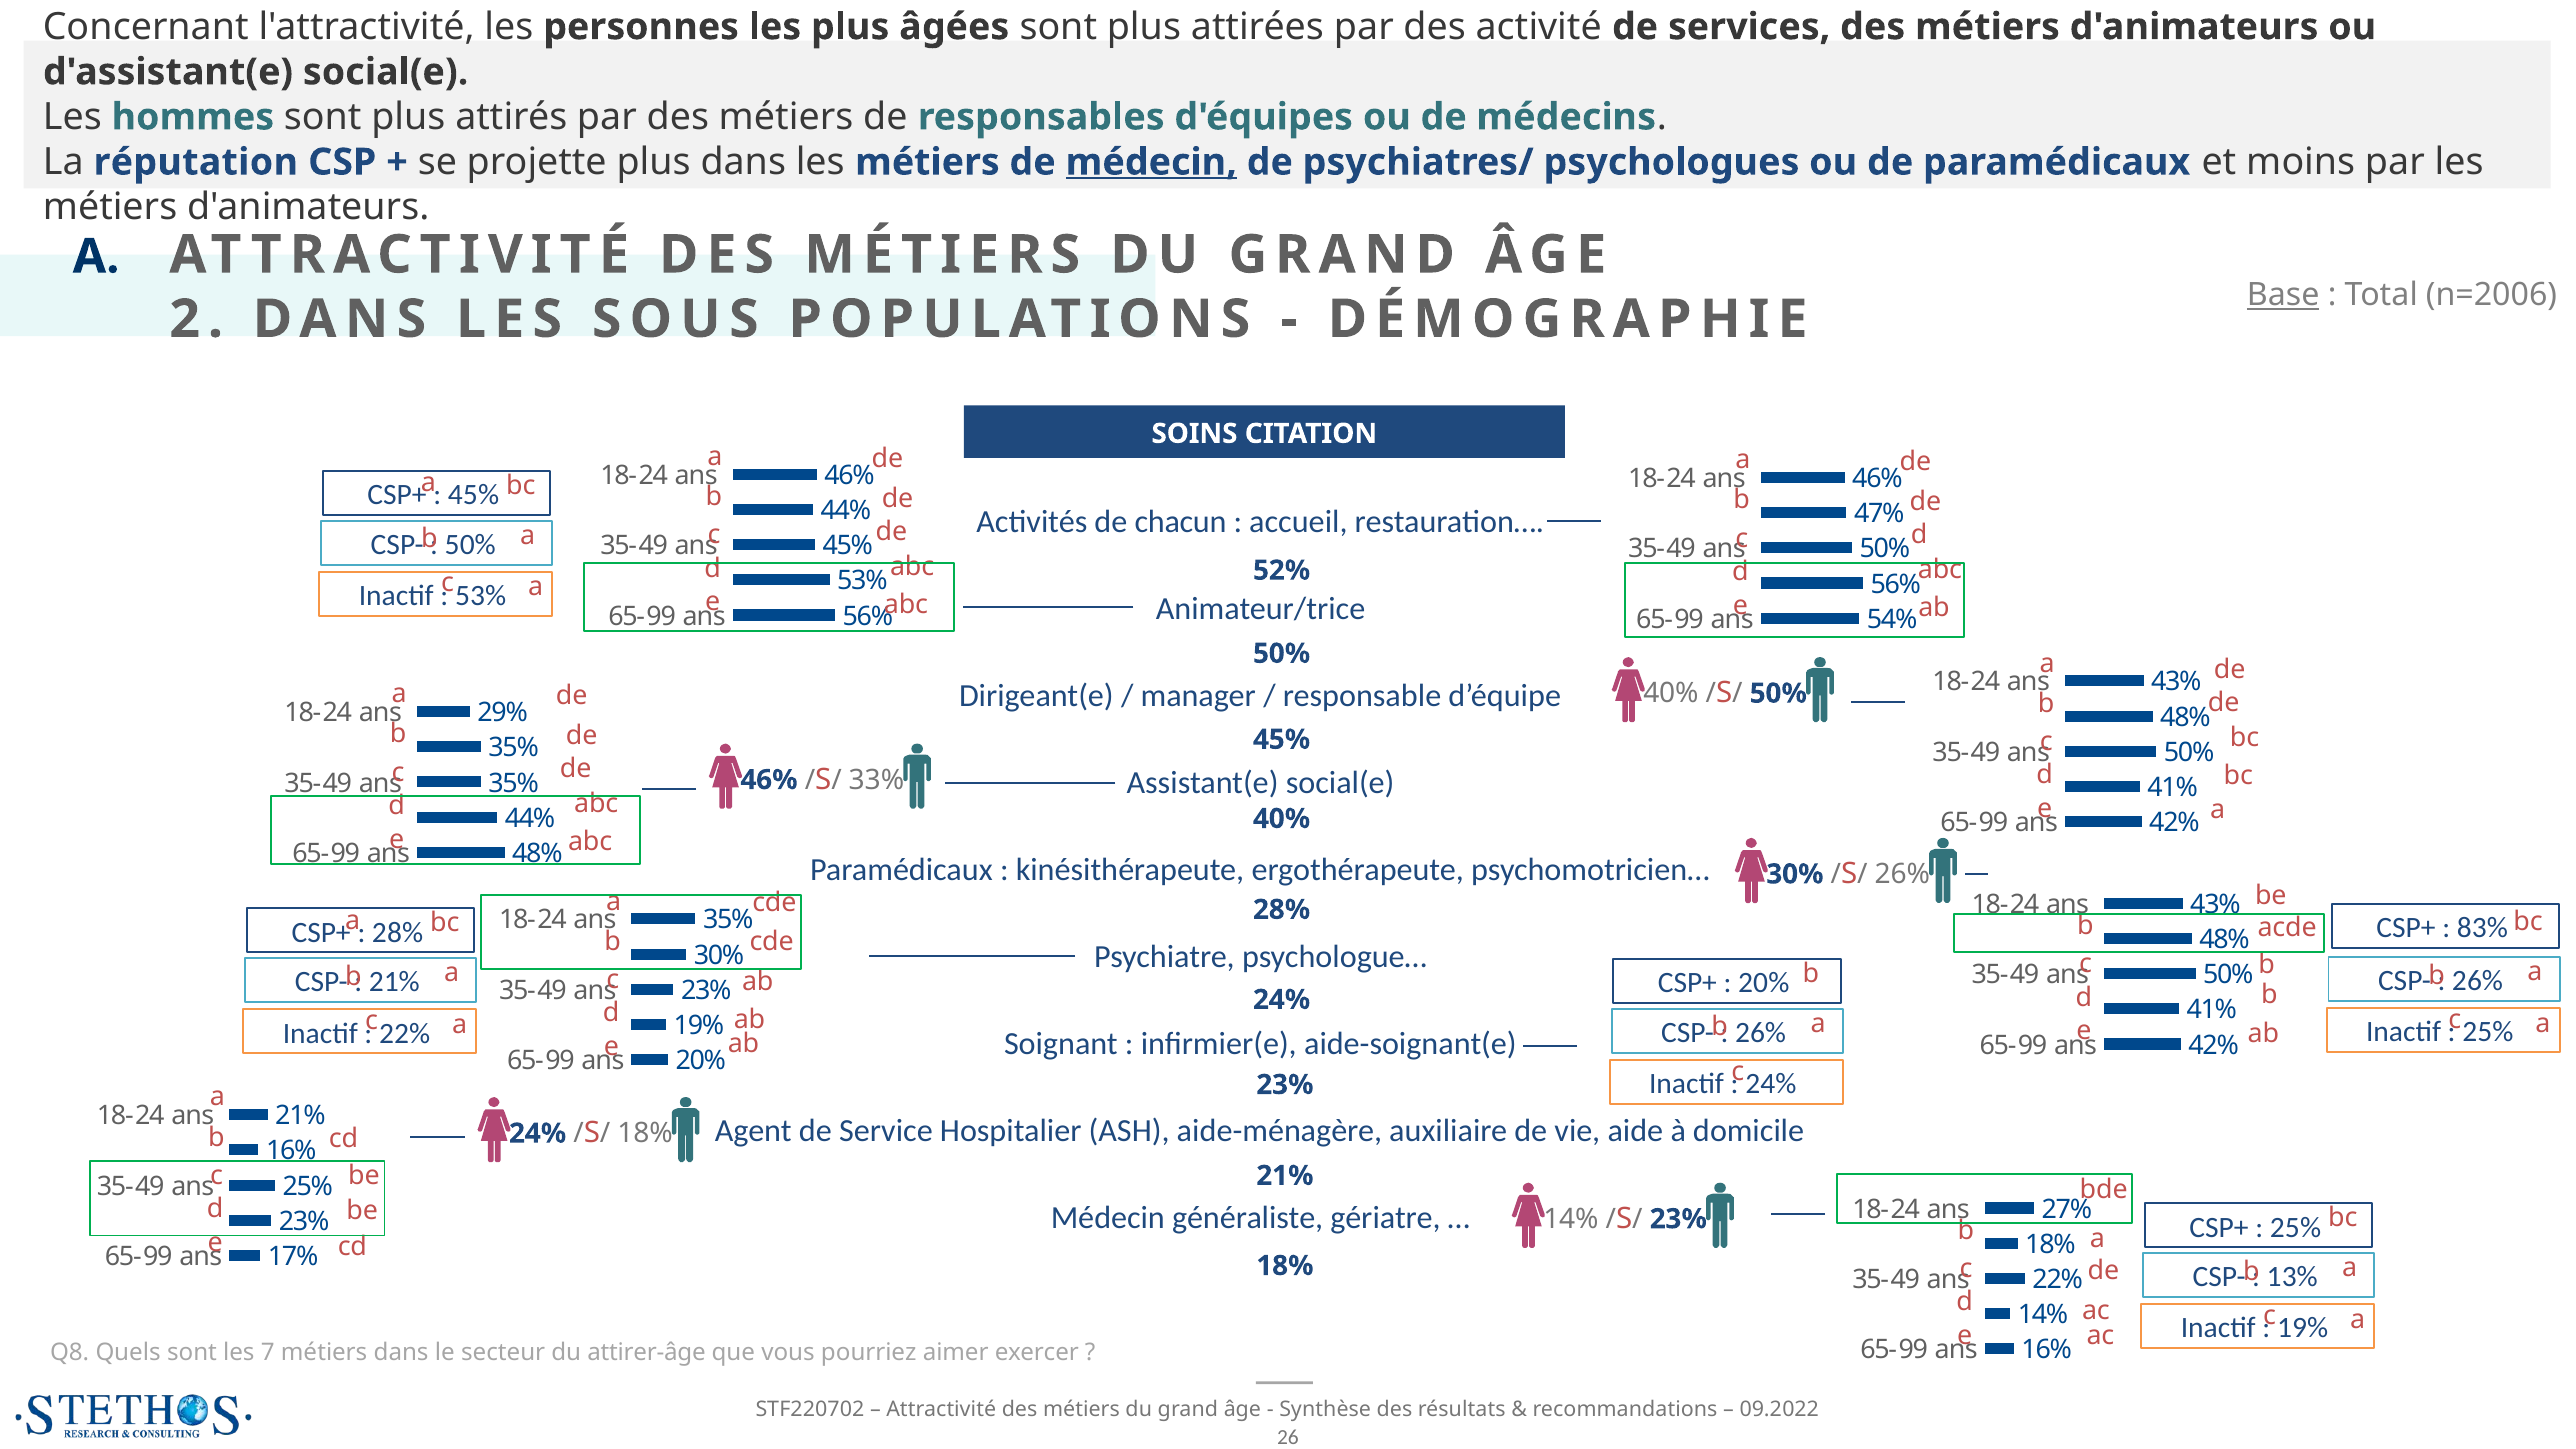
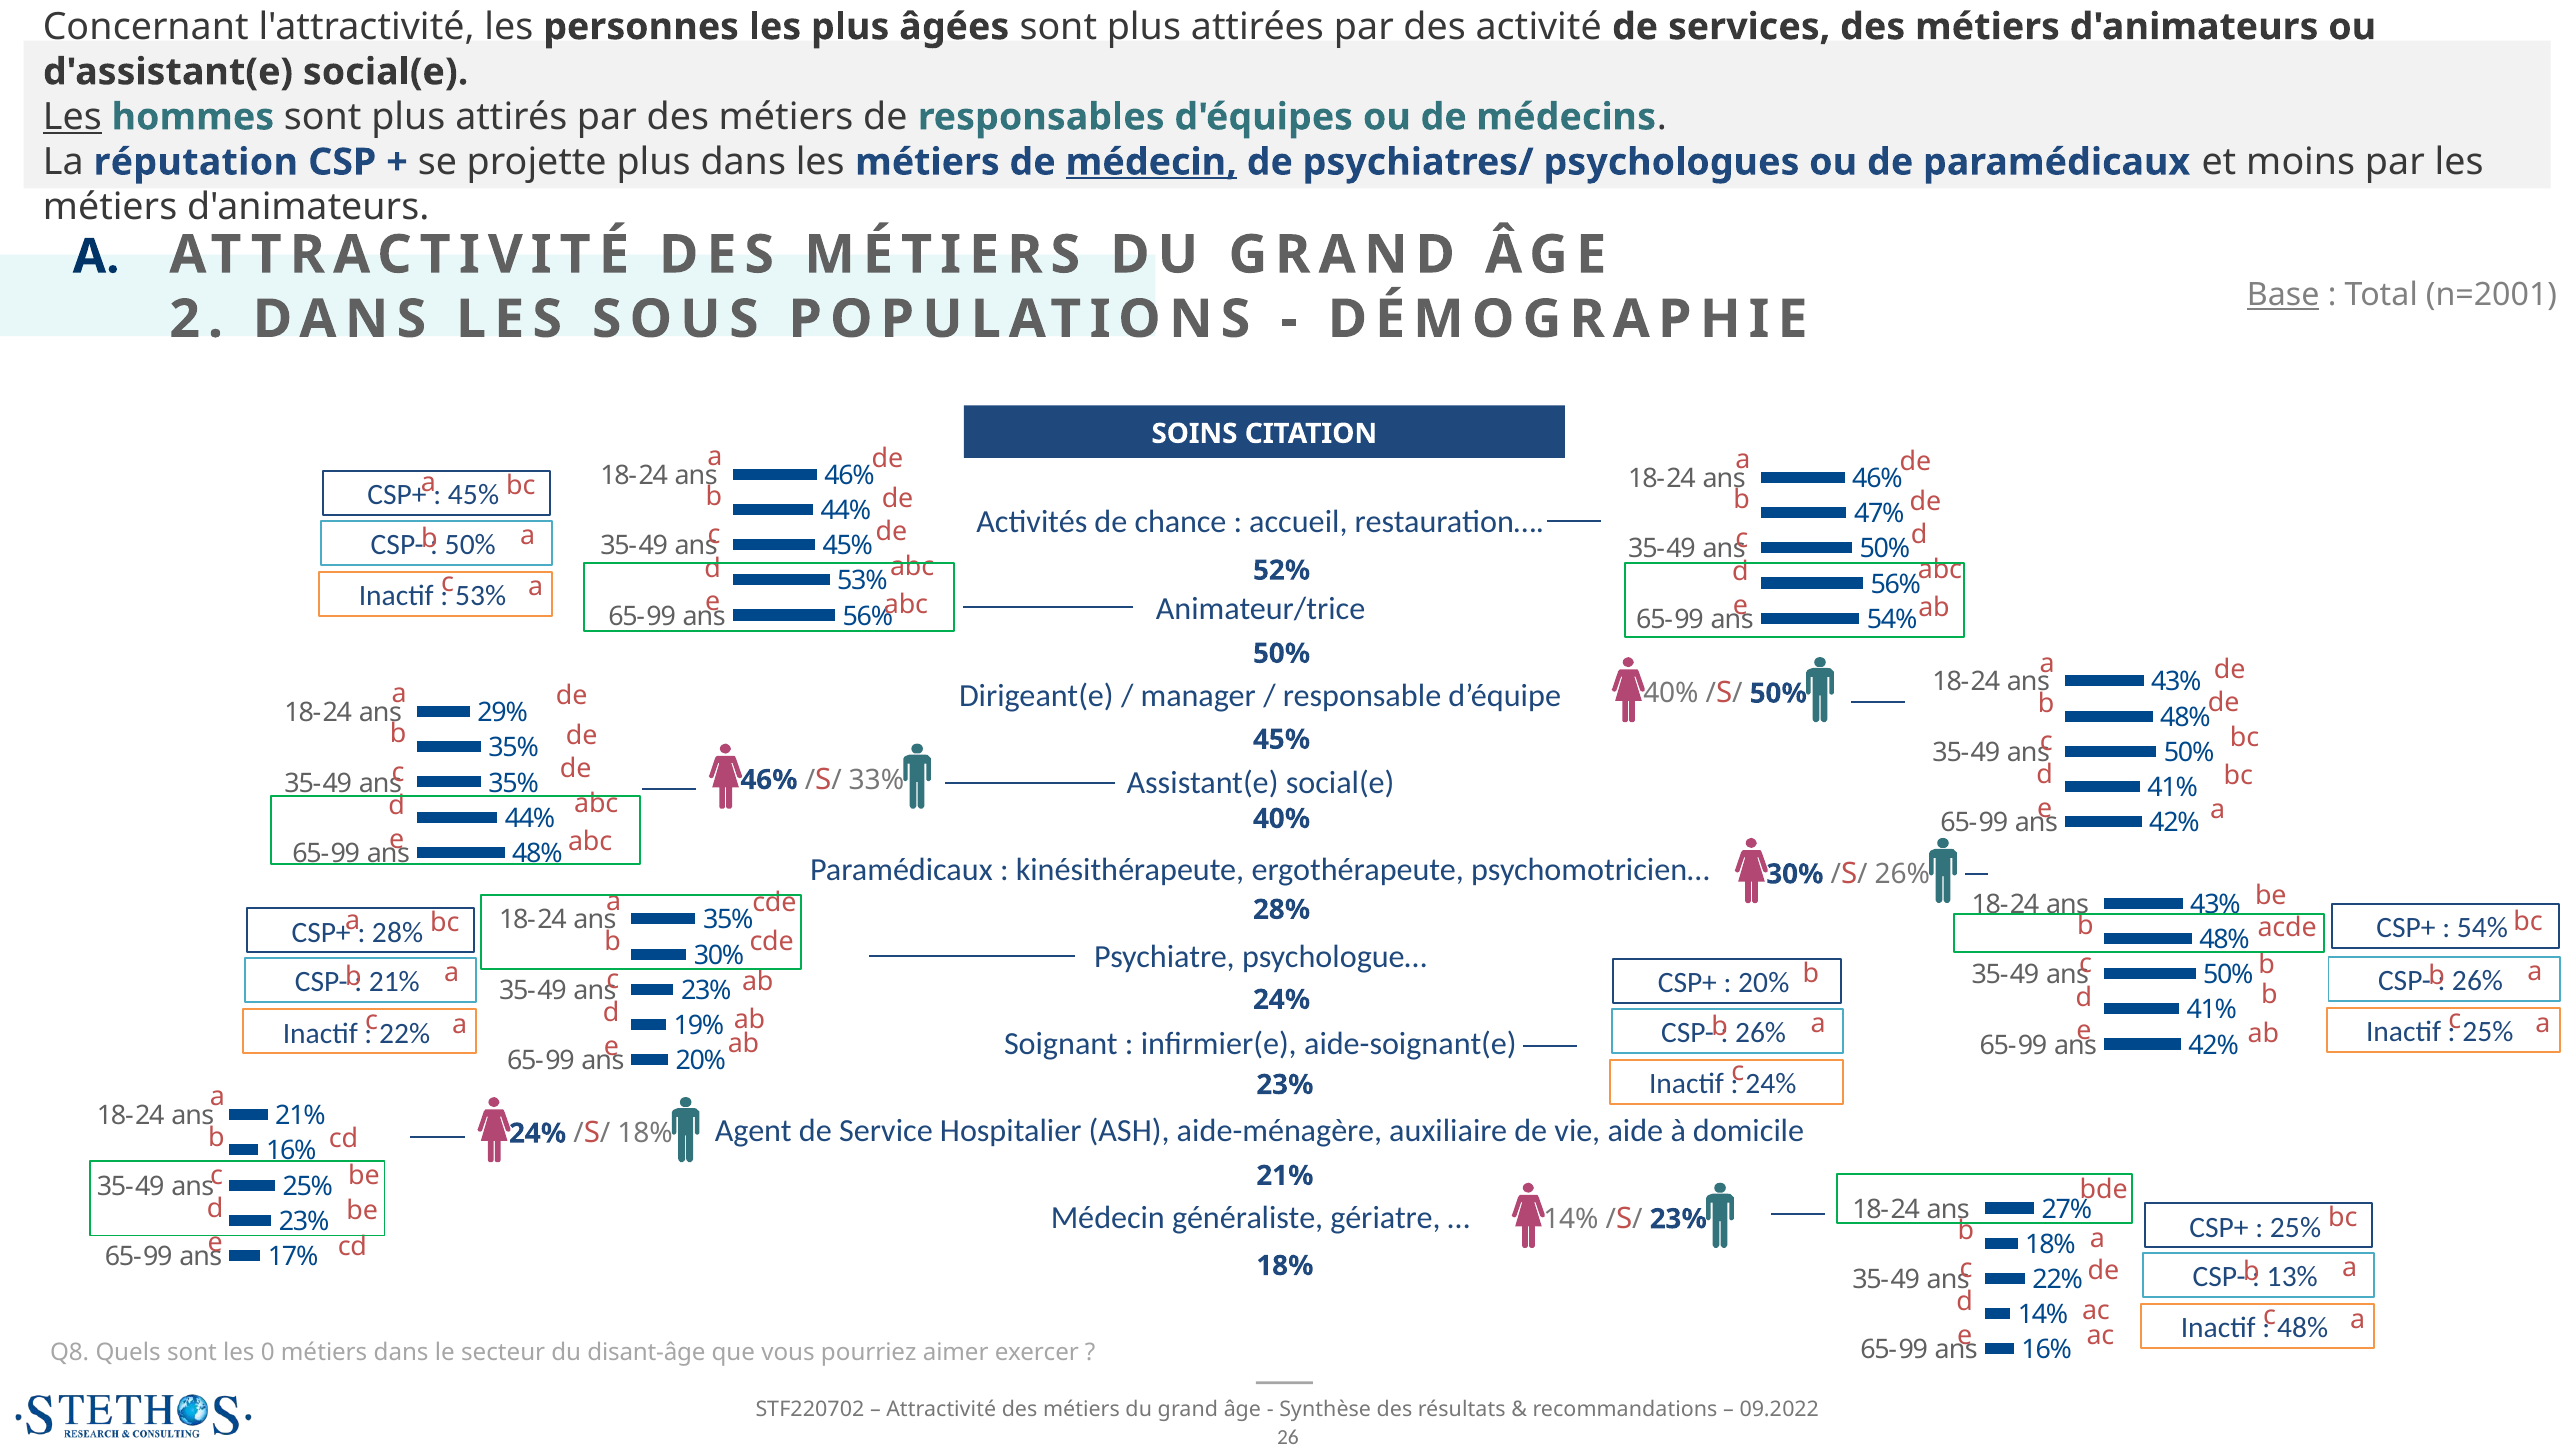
Les at (72, 117) underline: none -> present
n=2006: n=2006 -> n=2001
chacun: chacun -> chance
83% at (2482, 928): 83% -> 54%
19% at (2303, 1328): 19% -> 48%
7: 7 -> 0
attirer-âge: attirer-âge -> disant-âge
